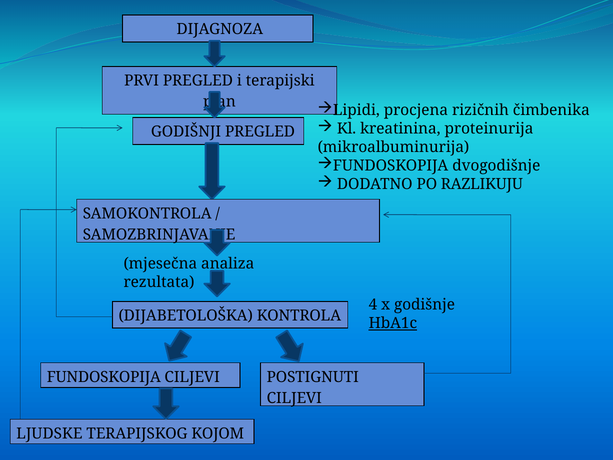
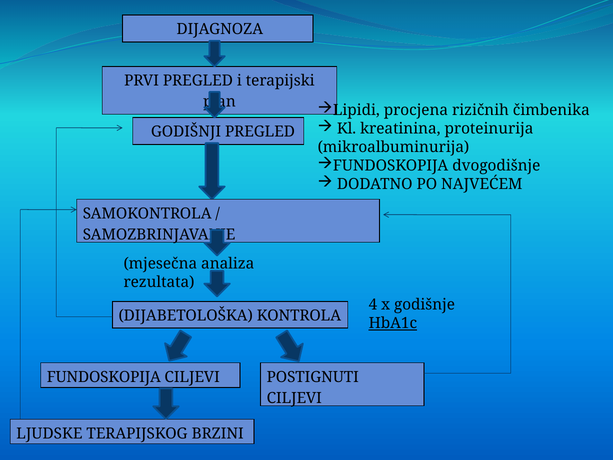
RAZLIKUJU: RAZLIKUJU -> NAJVEĆEM
KOJOM: KOJOM -> BRZINI
